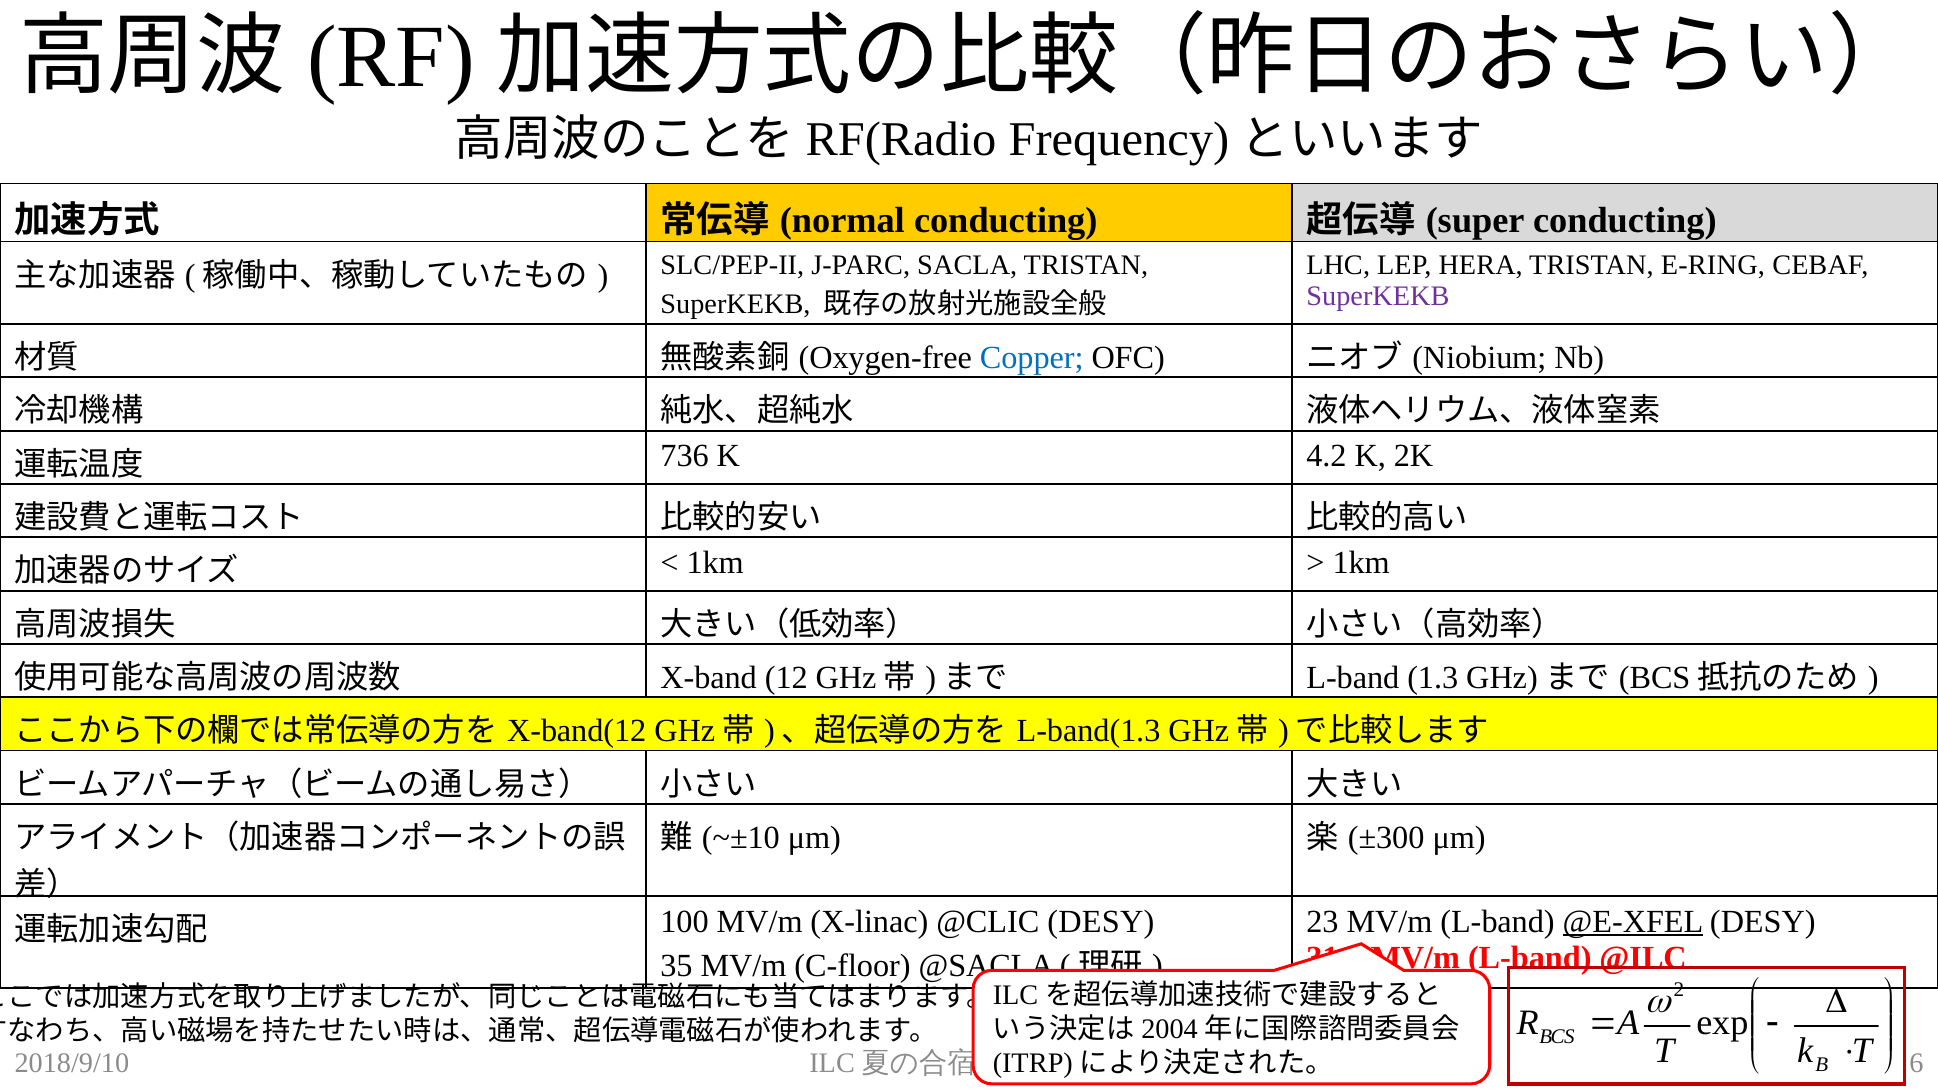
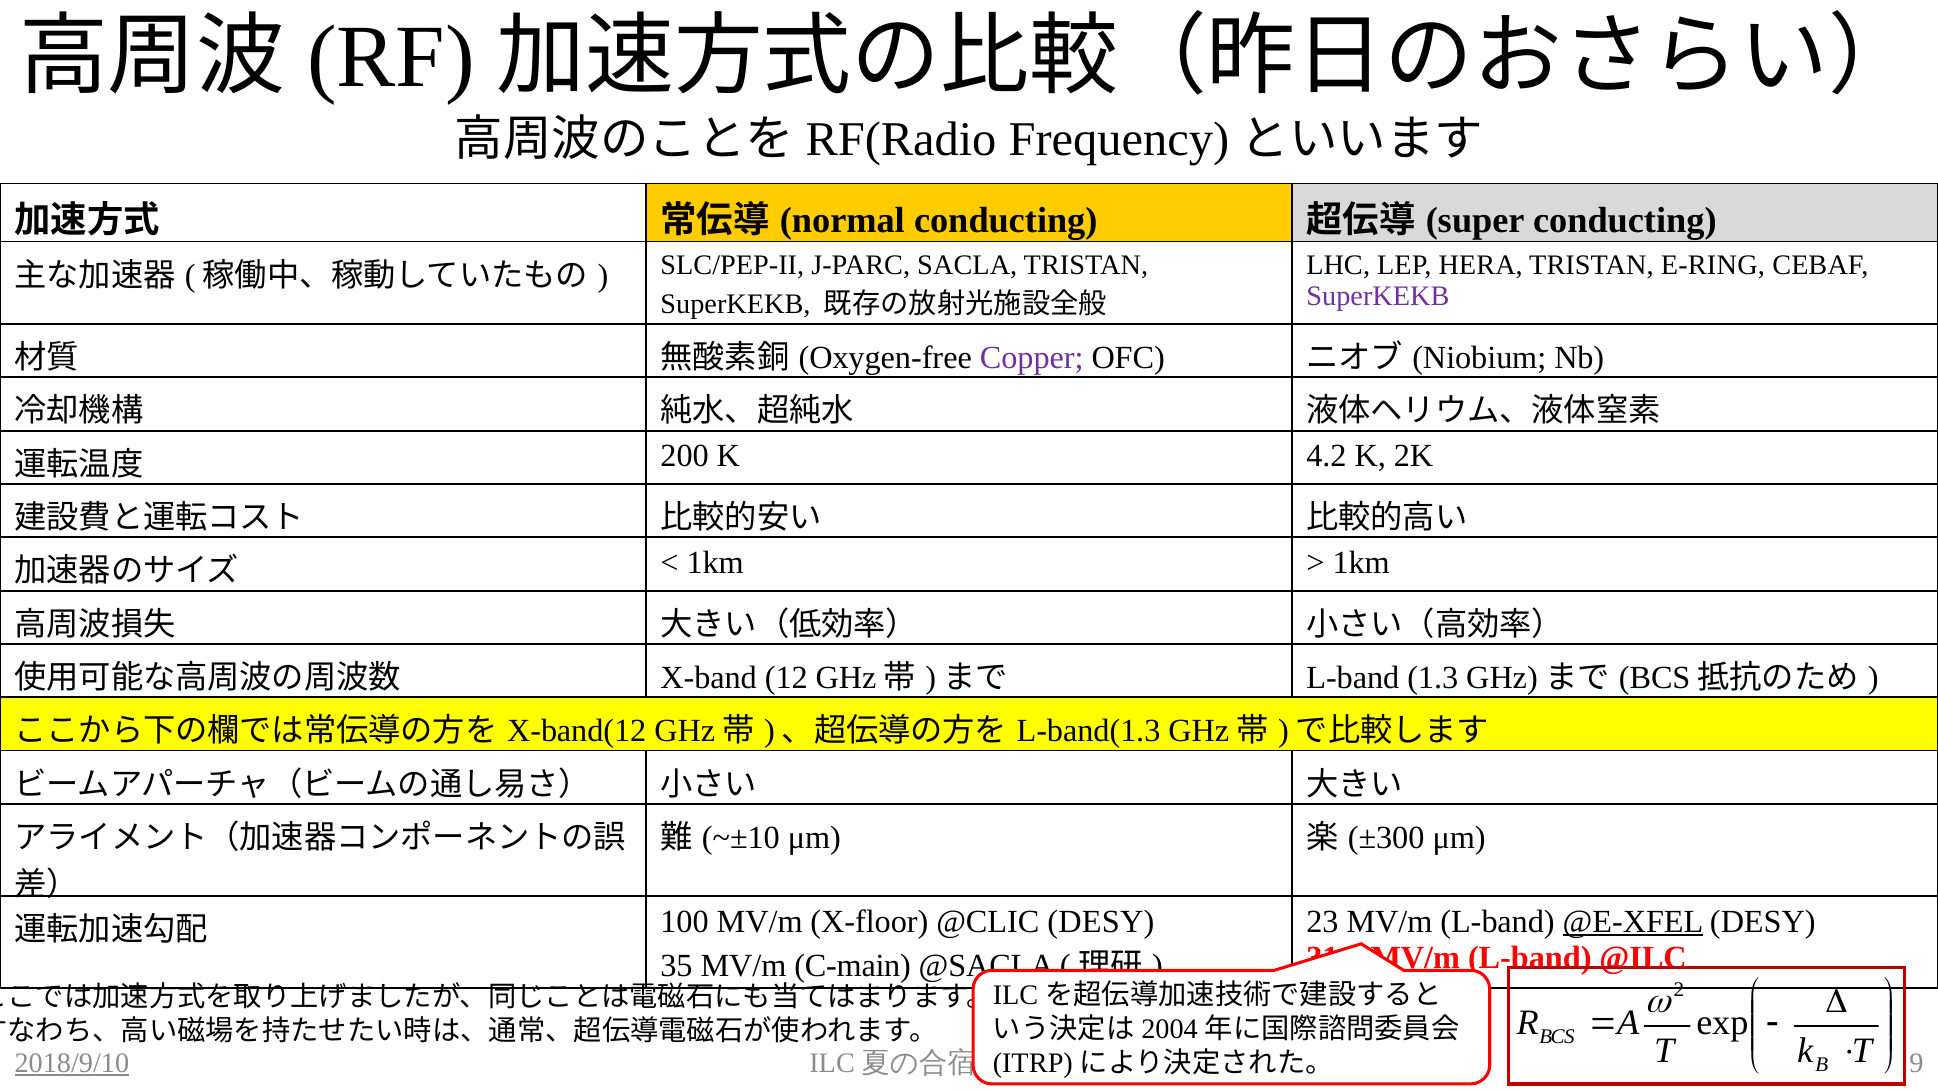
Copper colour: blue -> purple
736: 736 -> 200
X-linac: X-linac -> X-floor
C-floor: C-floor -> C-main
2018/9/10 underline: none -> present
6: 6 -> 9
